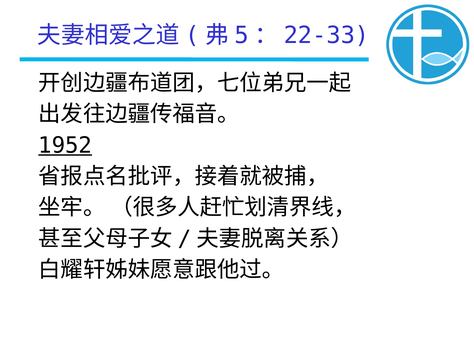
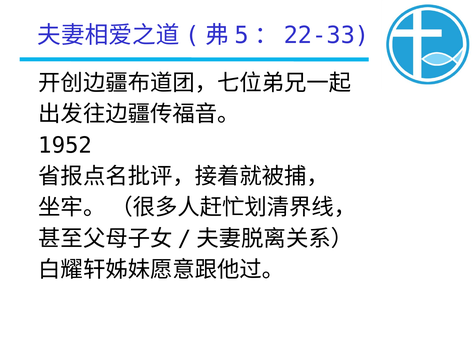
1952 underline: present -> none
